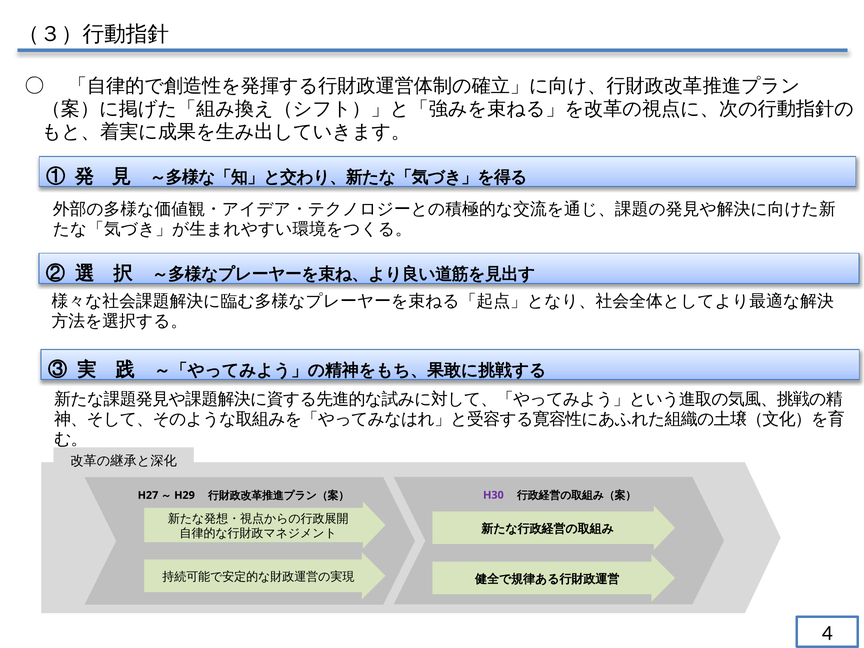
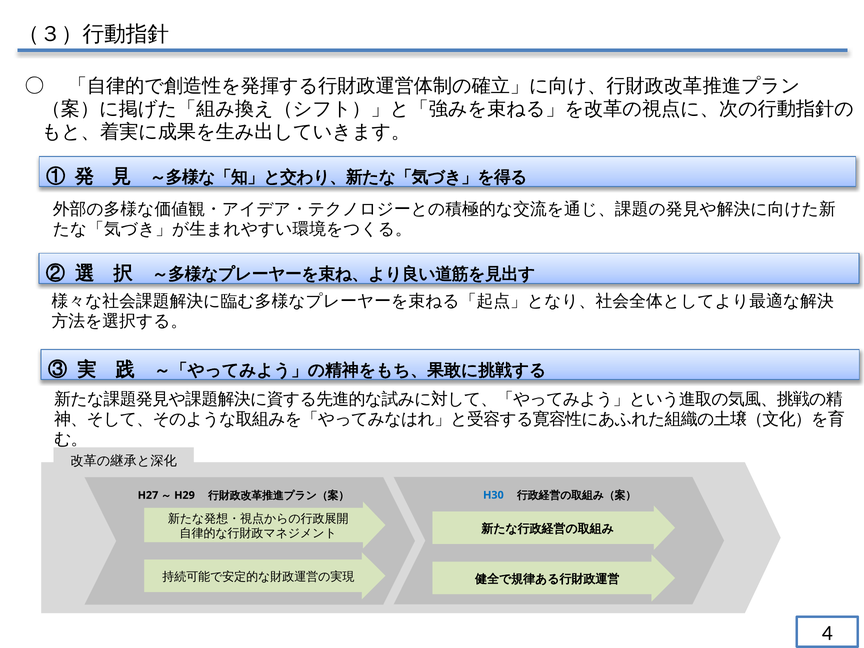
H30 colour: purple -> blue
